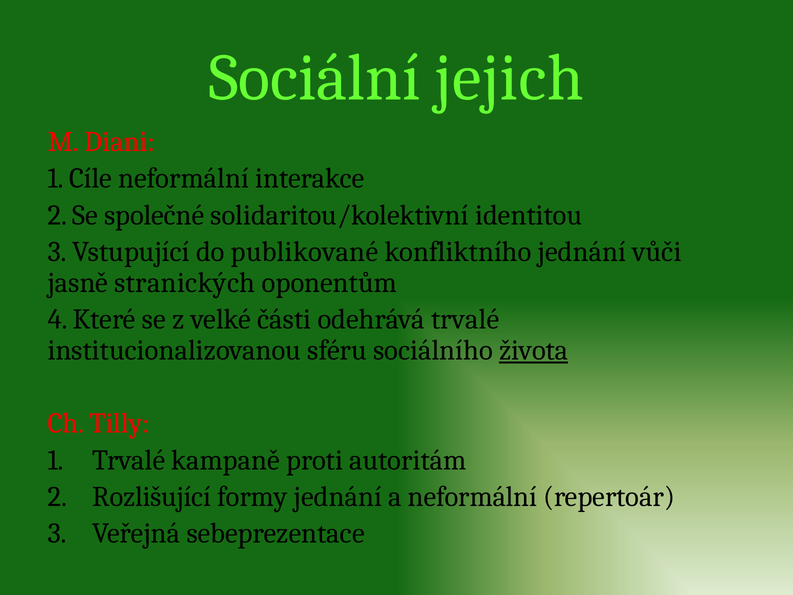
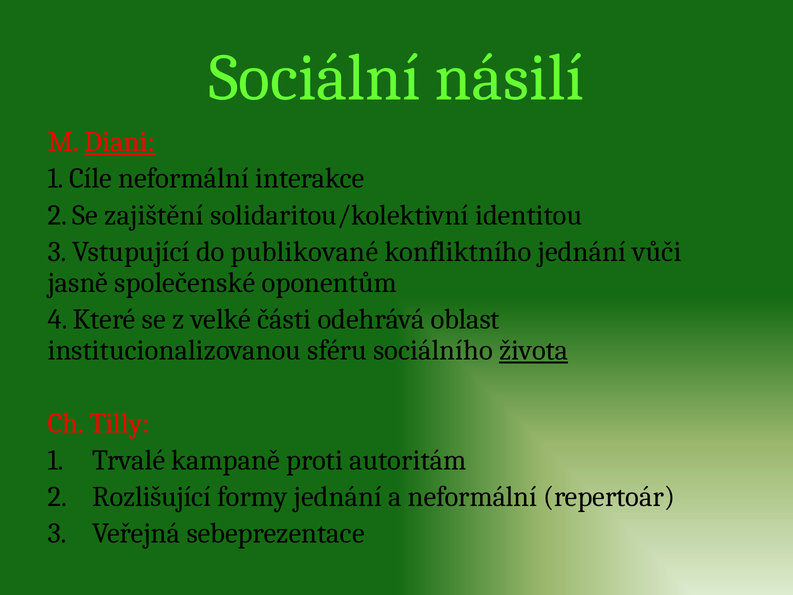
jejich: jejich -> násilí
Diani underline: none -> present
společné: společné -> zajištění
stranických: stranických -> společenské
odehrává trvalé: trvalé -> oblast
